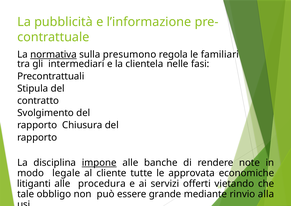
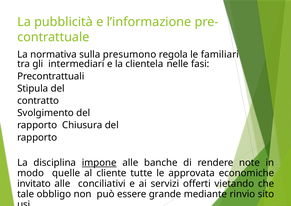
normativa underline: present -> none
legale: legale -> quelle
litiganti: litiganti -> invitato
procedura: procedura -> conciliativi
alla: alla -> sito
